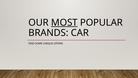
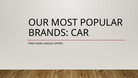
MOST underline: present -> none
